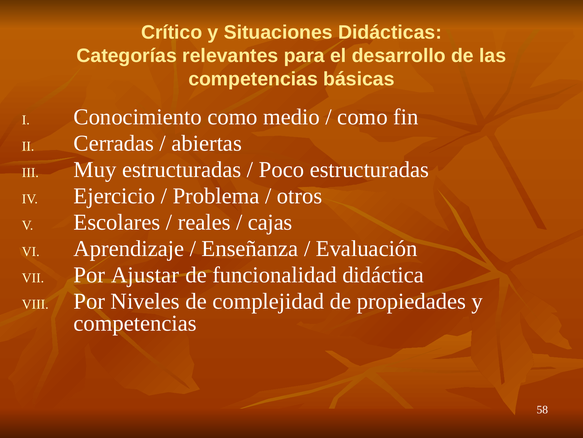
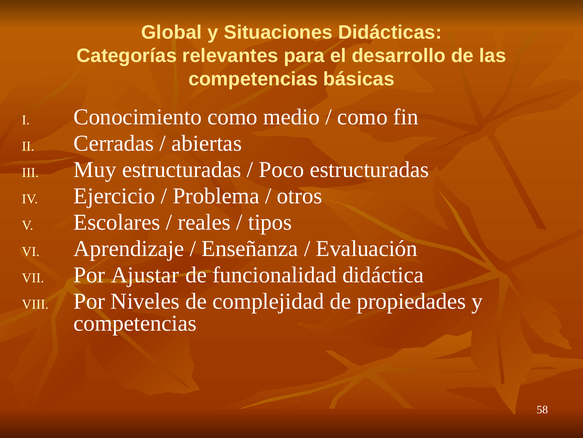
Crítico: Crítico -> Global
cajas: cajas -> tipos
